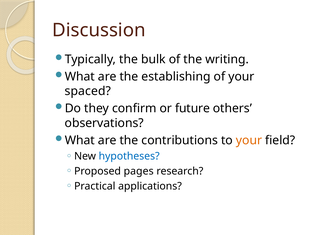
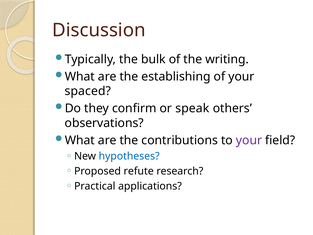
future: future -> speak
your at (249, 140) colour: orange -> purple
pages: pages -> refute
